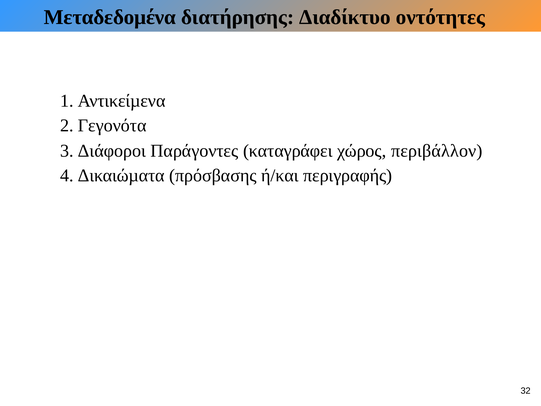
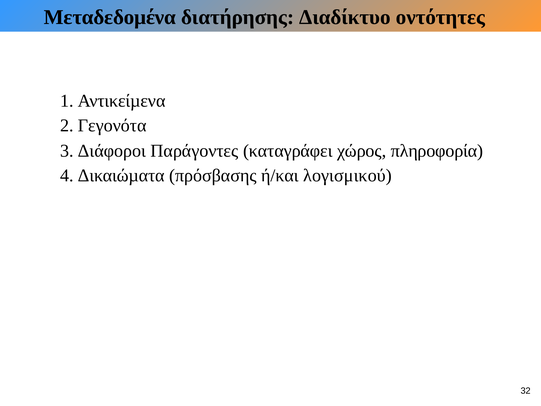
περιβάλλον: περιβάλλον -> πληροφορία
περιγραφής: περιγραφής -> λογισμικού
